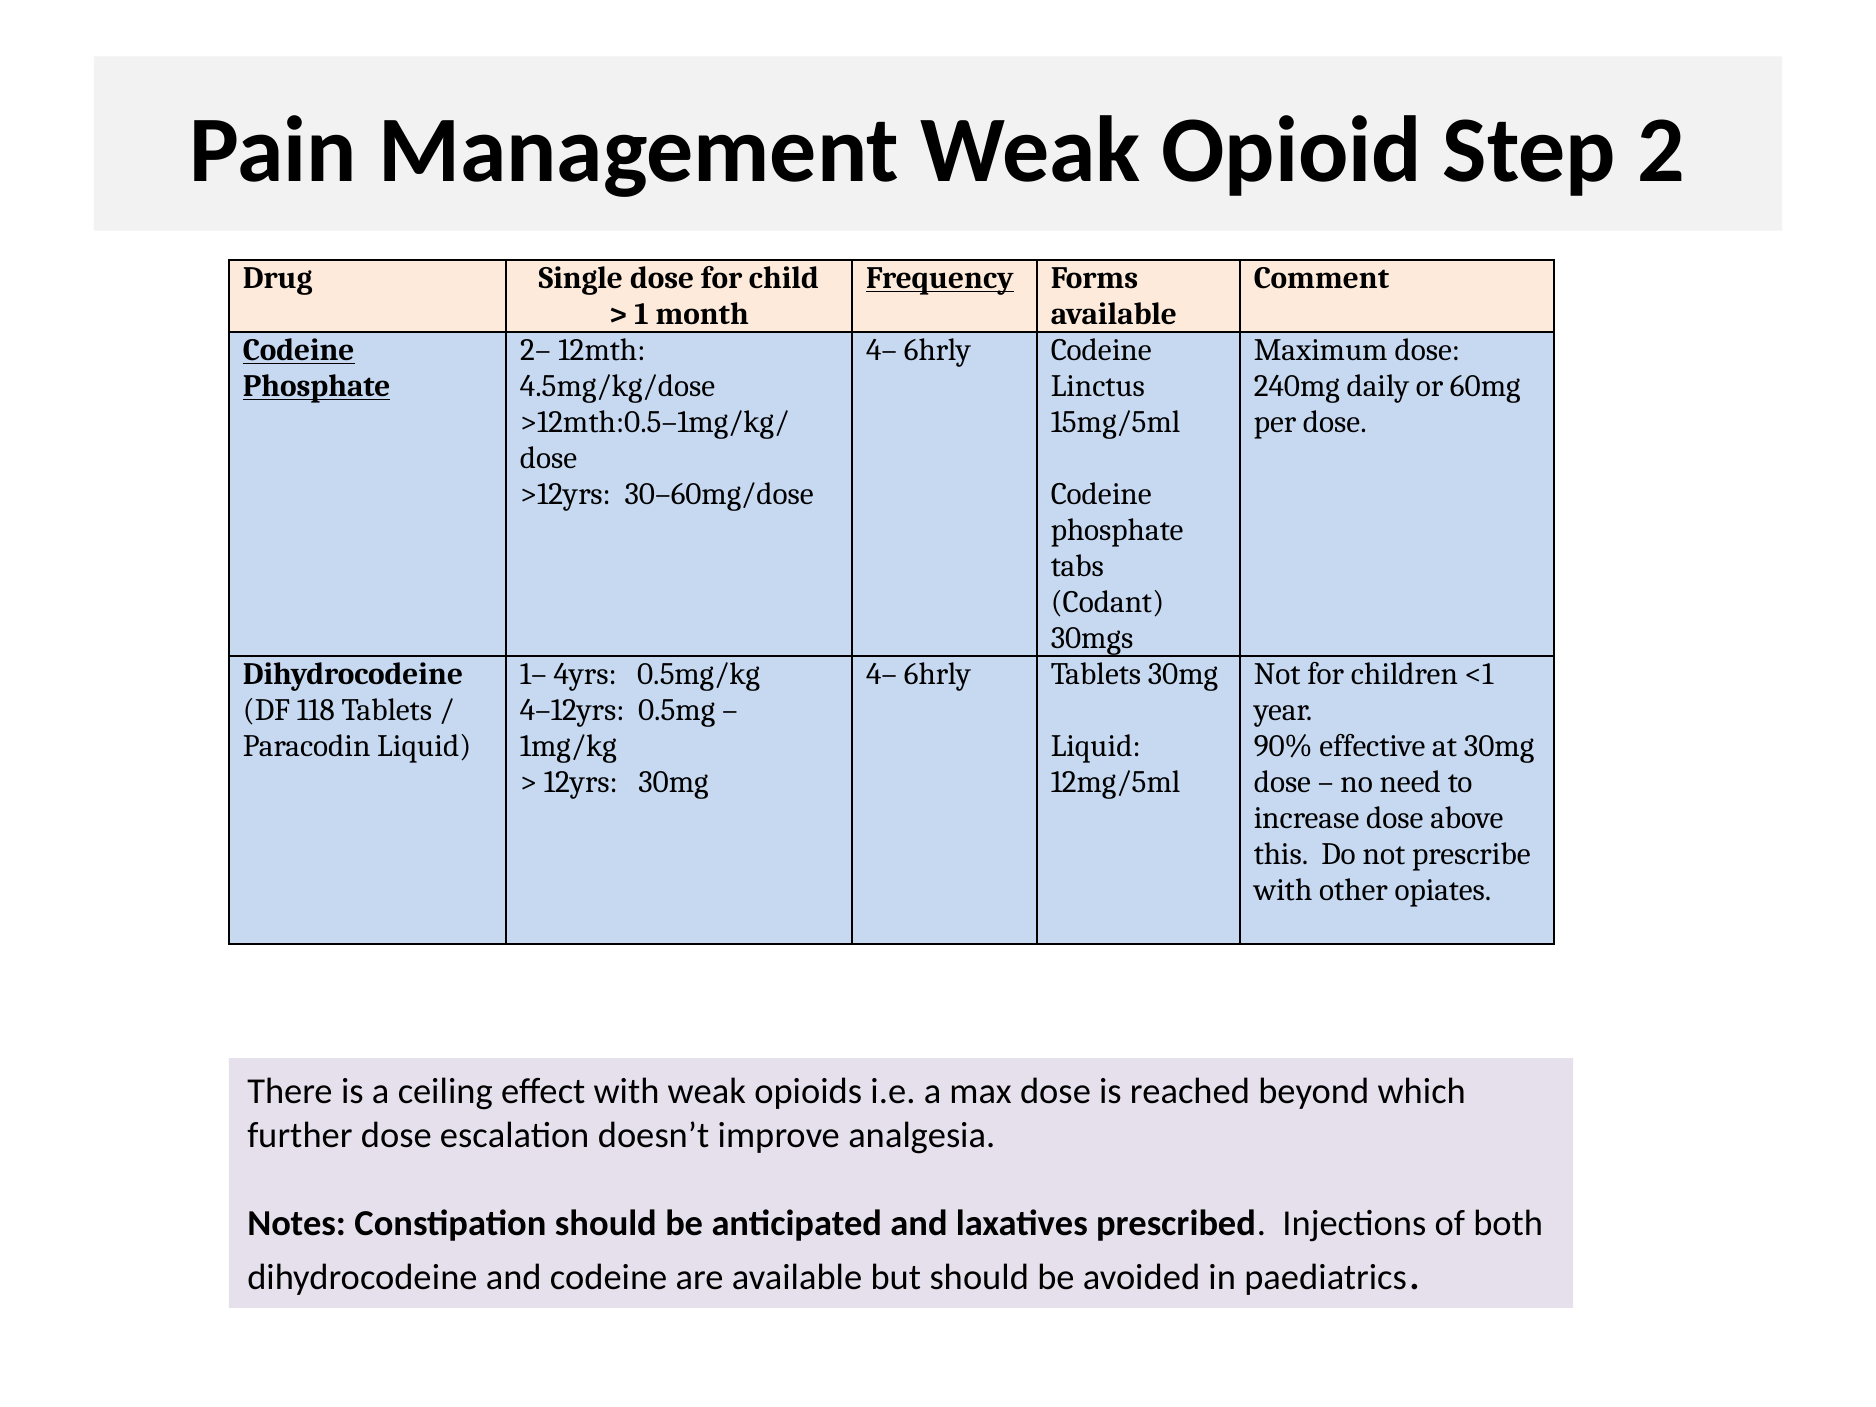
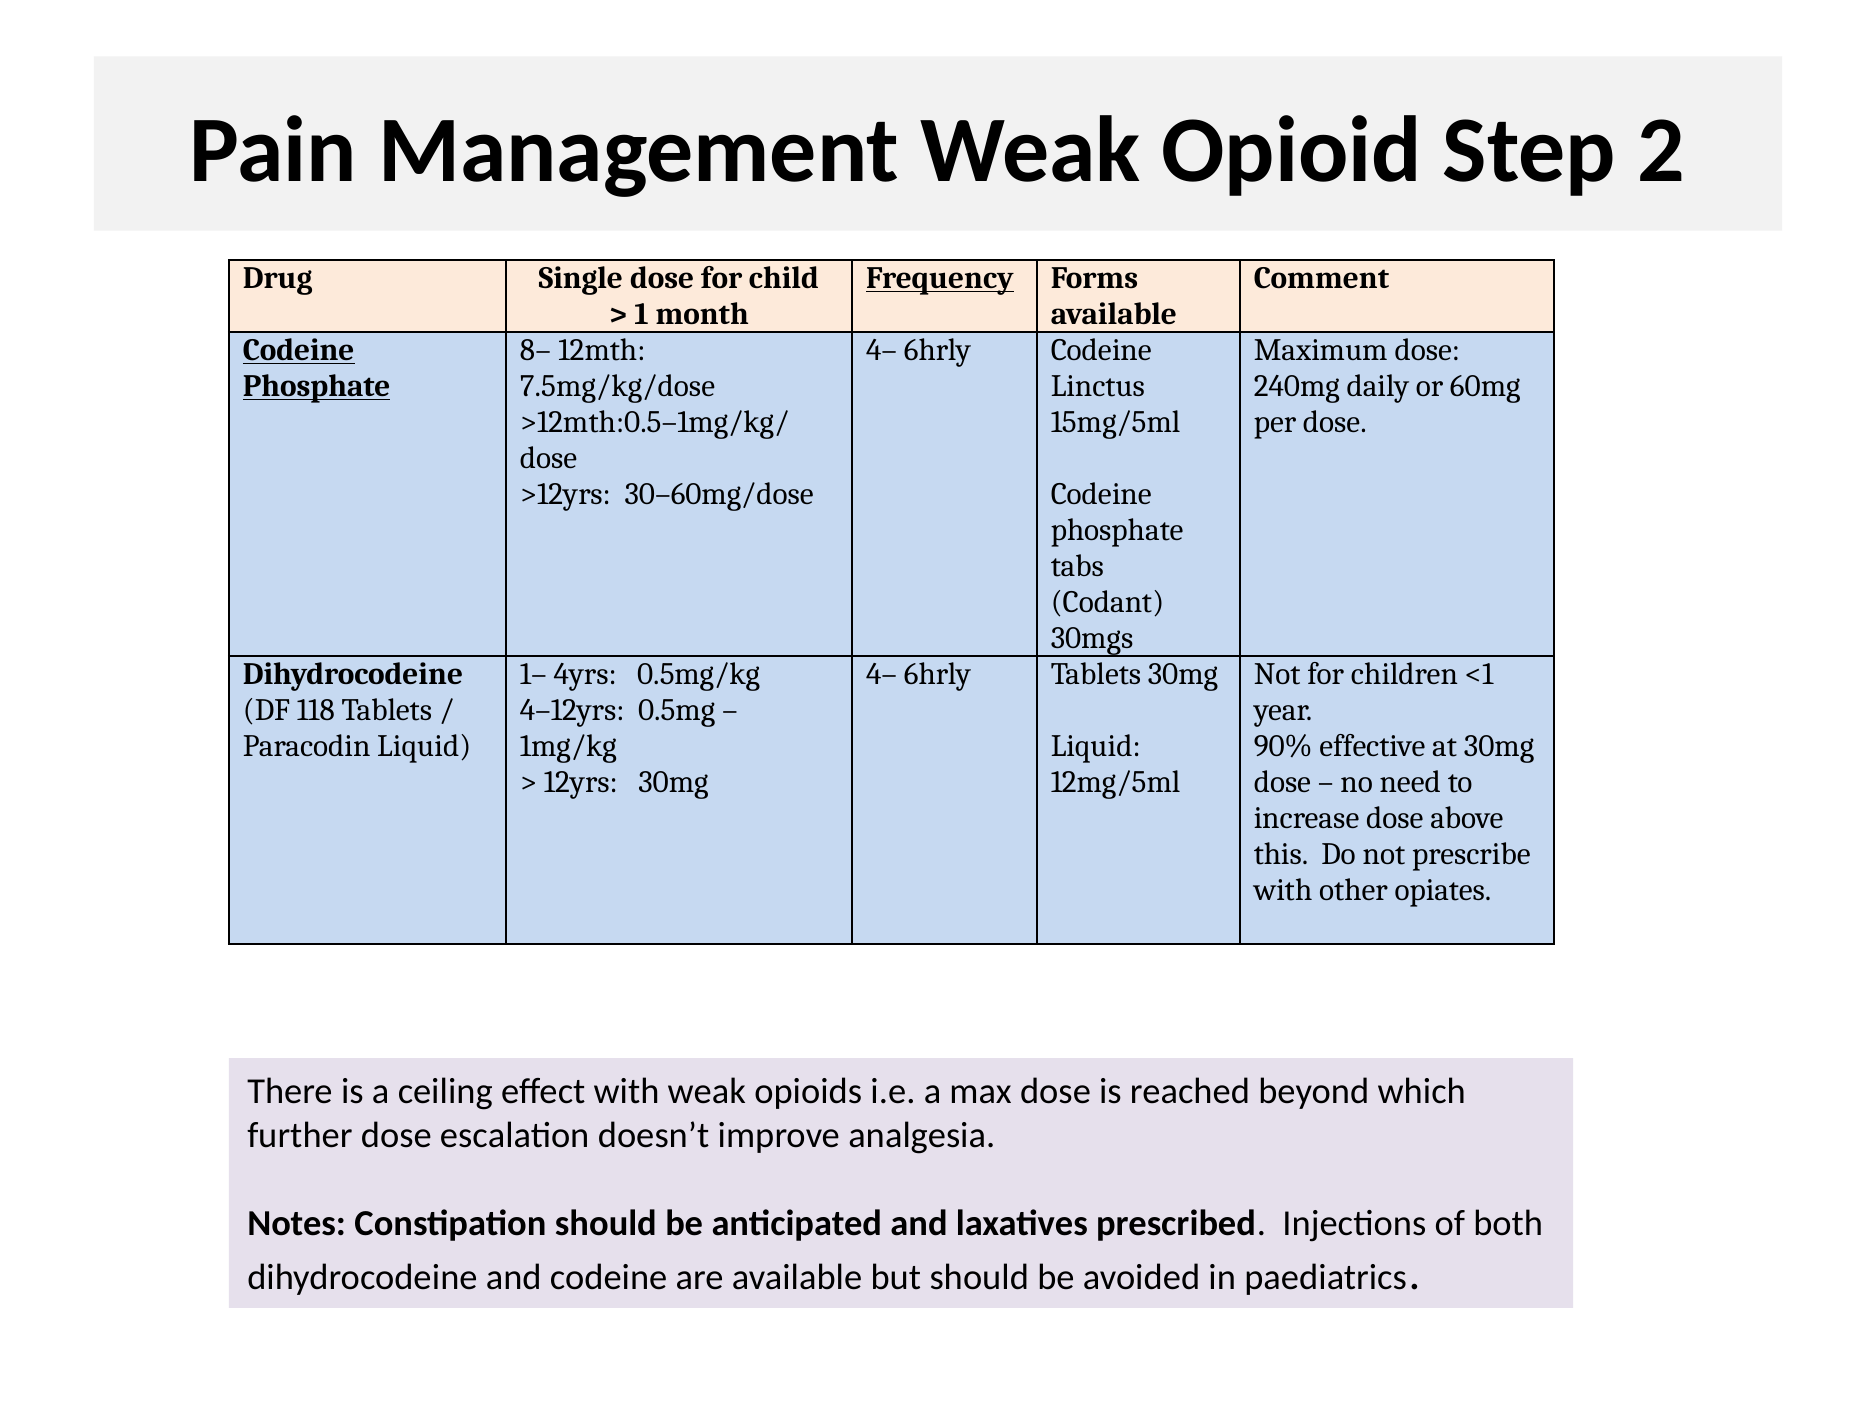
2–: 2– -> 8–
4.5mg/kg/dose: 4.5mg/kg/dose -> 7.5mg/kg/dose
